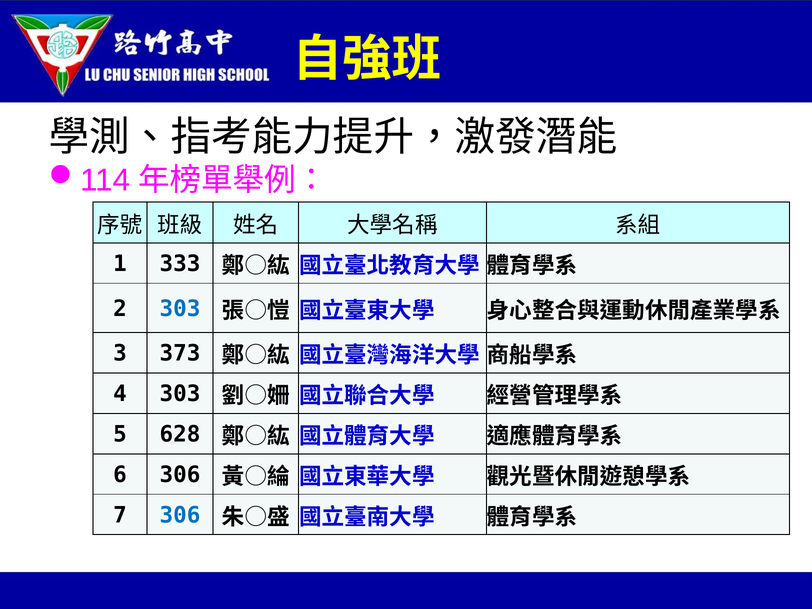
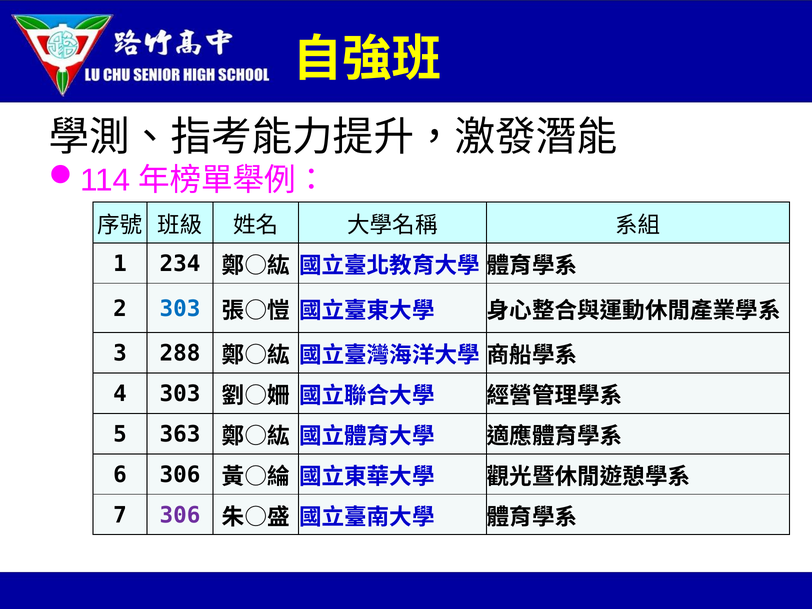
333: 333 -> 234
373: 373 -> 288
628: 628 -> 363
306 at (180, 515) colour: blue -> purple
